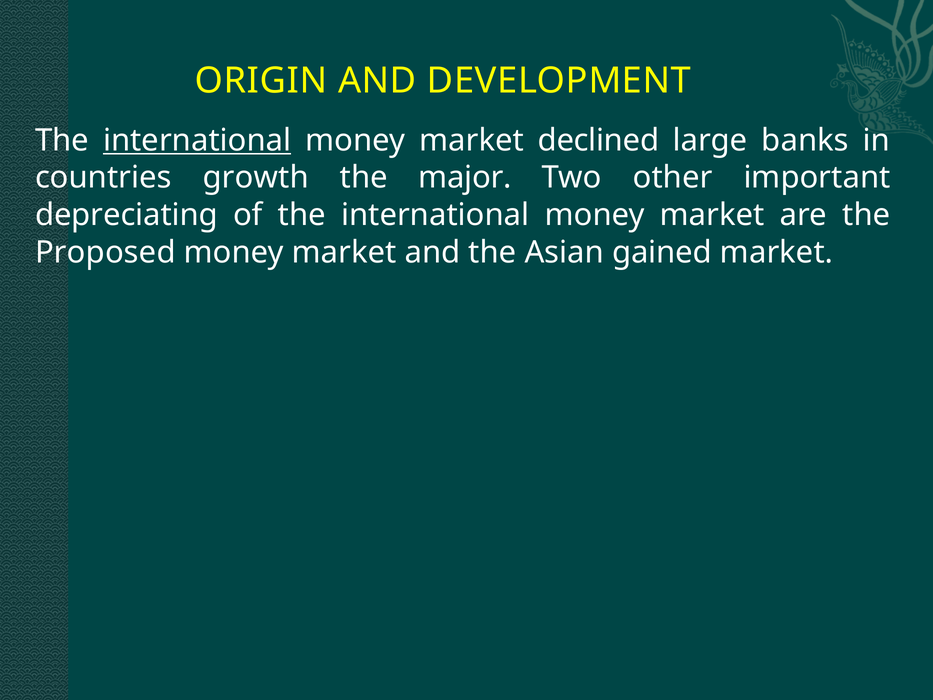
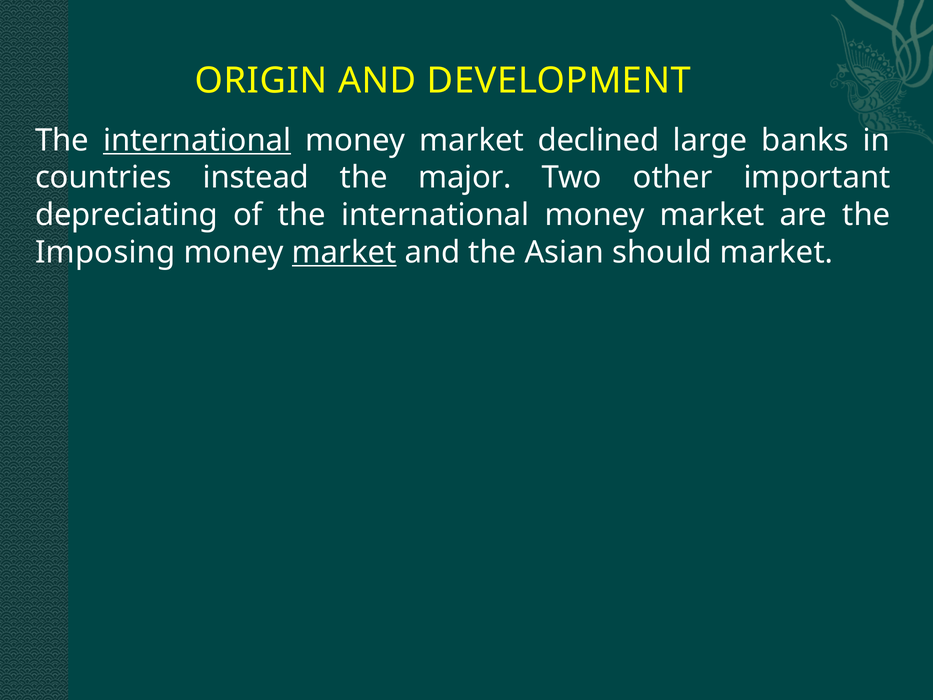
growth: growth -> instead
Proposed: Proposed -> Imposing
market at (344, 252) underline: none -> present
gained: gained -> should
